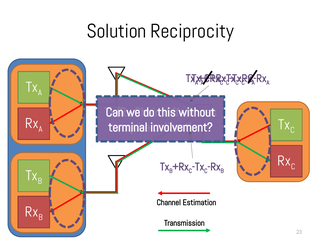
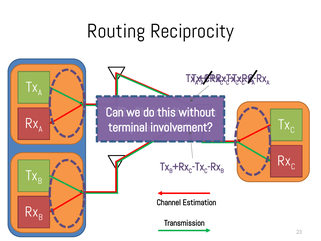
Solution: Solution -> Routing
